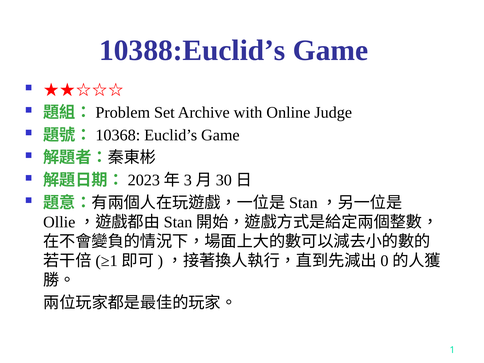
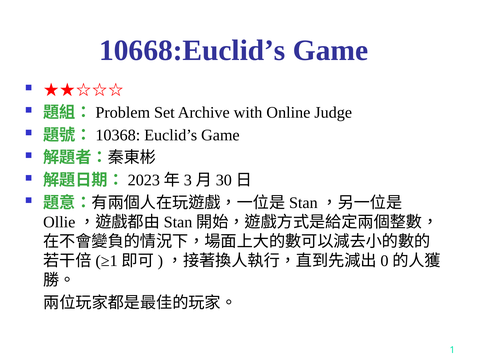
10388:Euclid’s: 10388:Euclid’s -> 10668:Euclid’s
